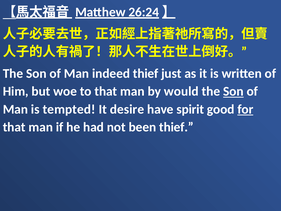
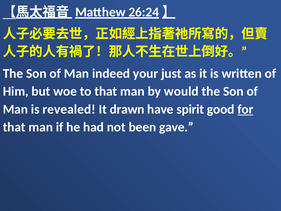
indeed thief: thief -> your
Son at (233, 91) underline: present -> none
tempted: tempted -> revealed
desire: desire -> drawn
been thief: thief -> gave
